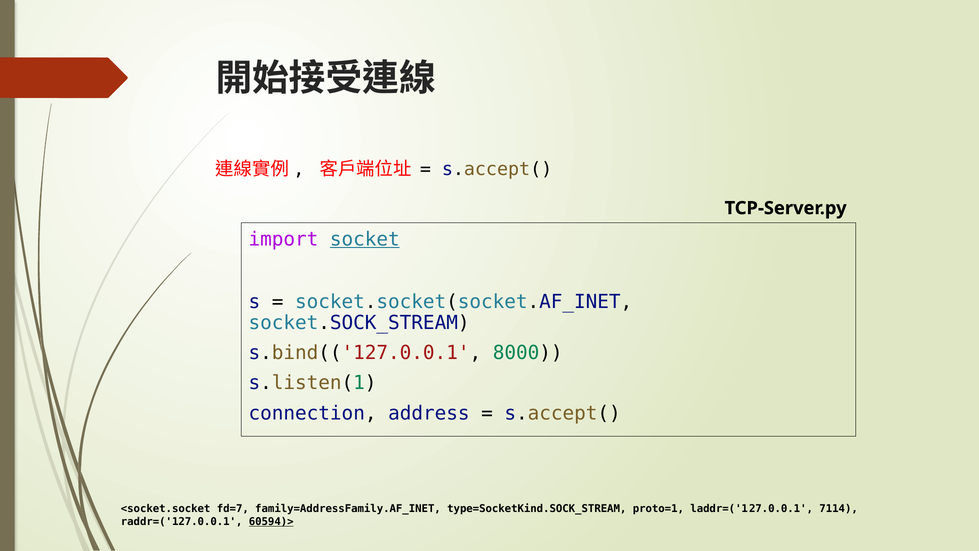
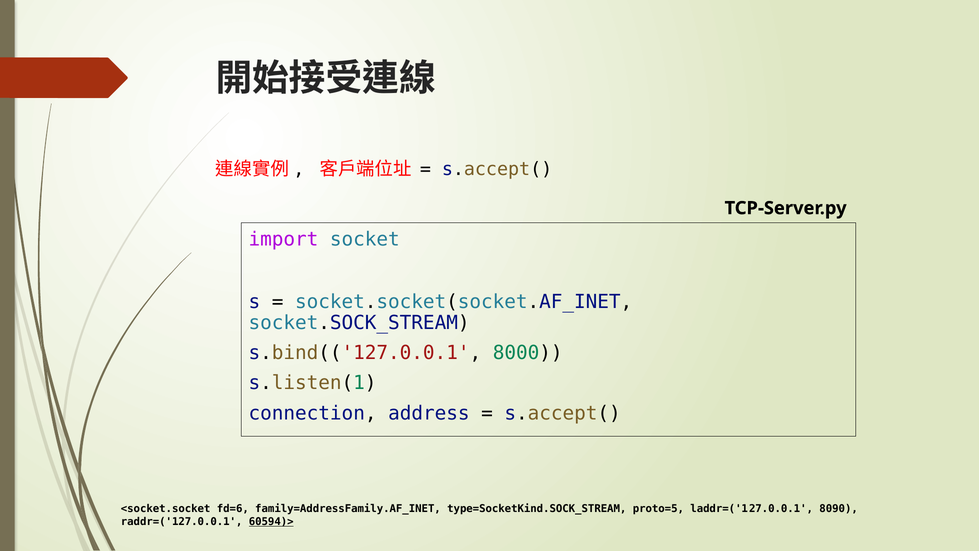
socket underline: present -> none
fd=7: fd=7 -> fd=6
proto=1: proto=1 -> proto=5
7114: 7114 -> 8090
